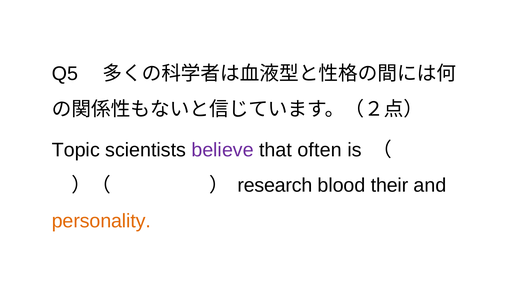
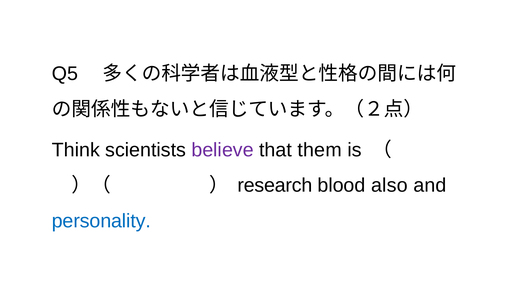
Topic: Topic -> Think
often: often -> them
their: their -> also
personality colour: orange -> blue
